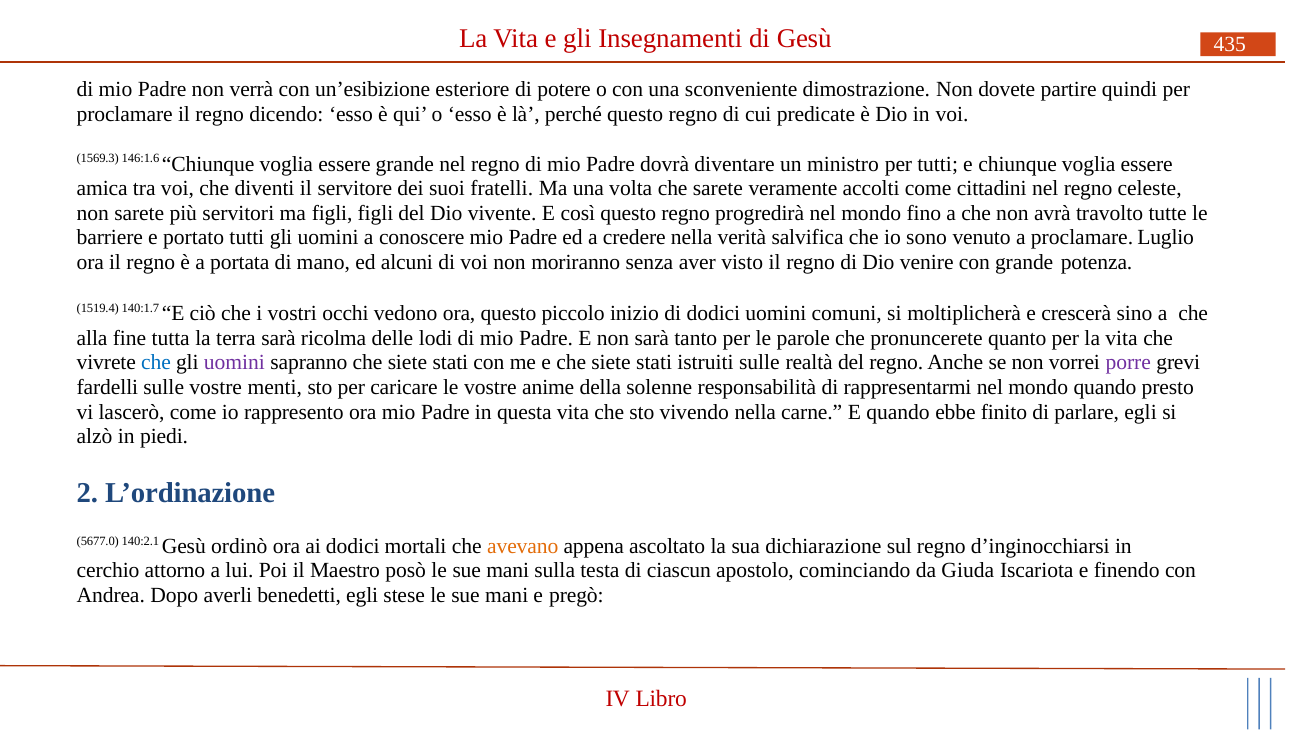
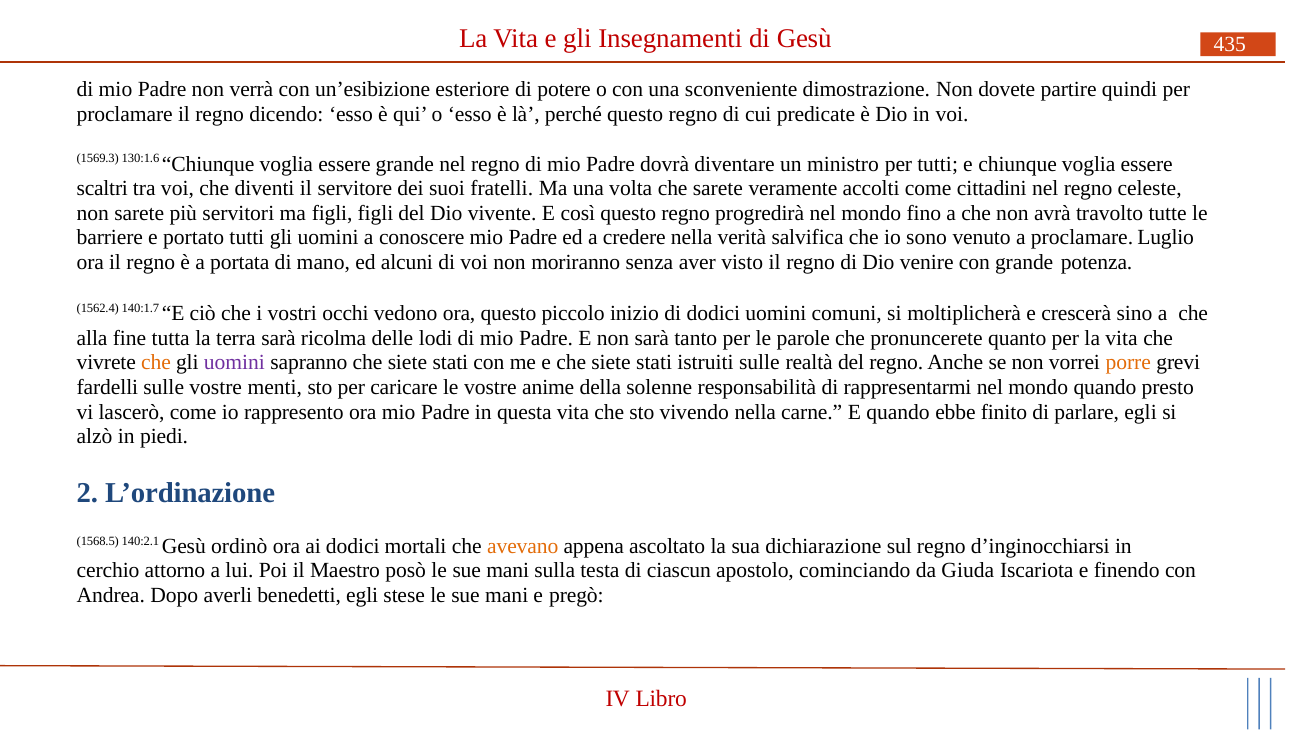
146:1.6: 146:1.6 -> 130:1.6
amica: amica -> scaltri
1519.4: 1519.4 -> 1562.4
che at (156, 363) colour: blue -> orange
porre colour: purple -> orange
5677.0: 5677.0 -> 1568.5
